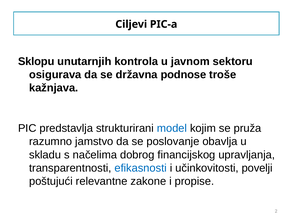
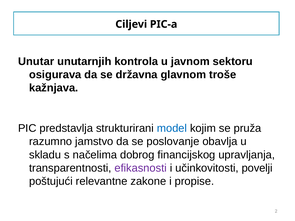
Sklopu: Sklopu -> Unutar
podnose: podnose -> glavnom
efikasnosti colour: blue -> purple
